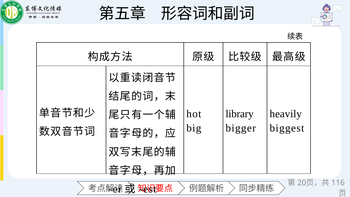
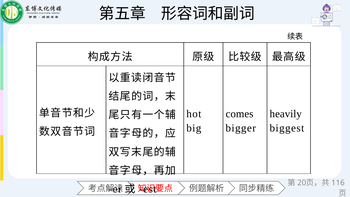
library: library -> comes
